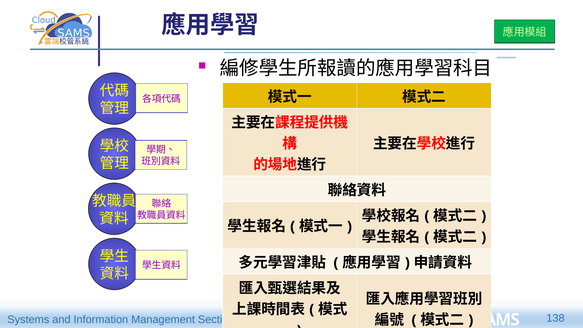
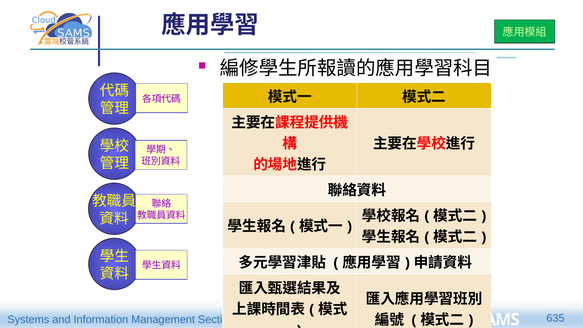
138: 138 -> 635
